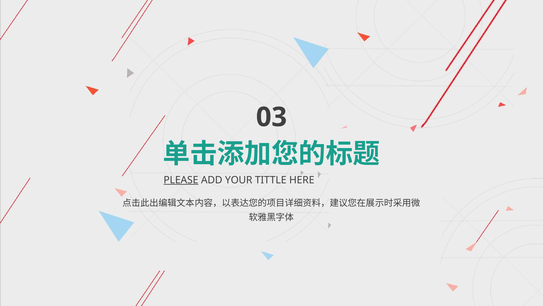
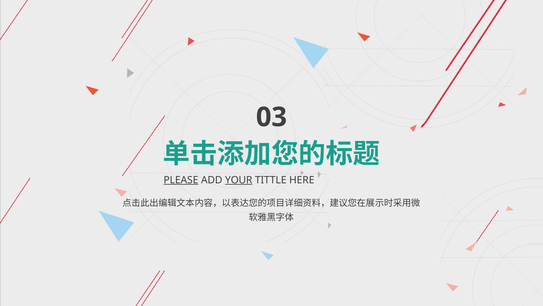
YOUR underline: none -> present
